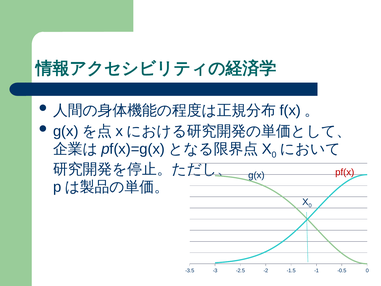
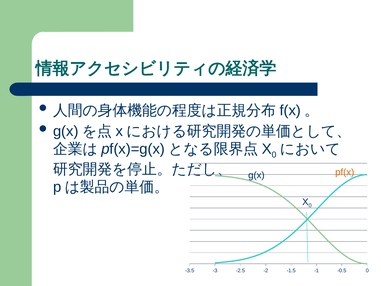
pf(x colour: red -> orange
